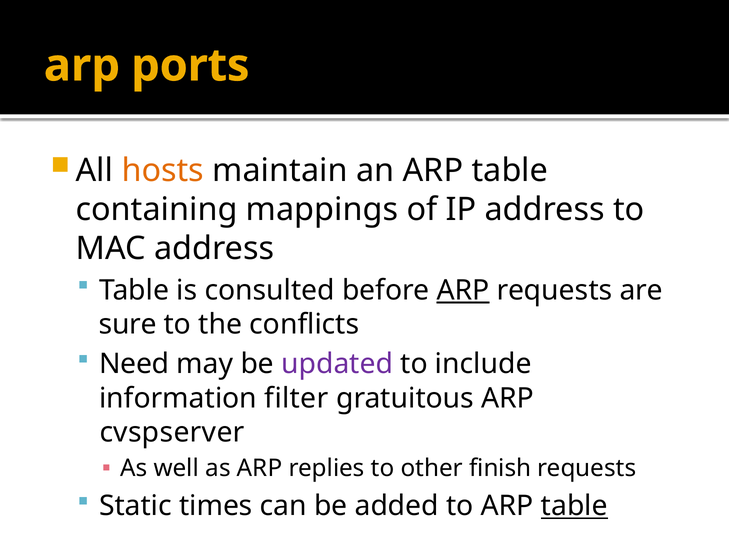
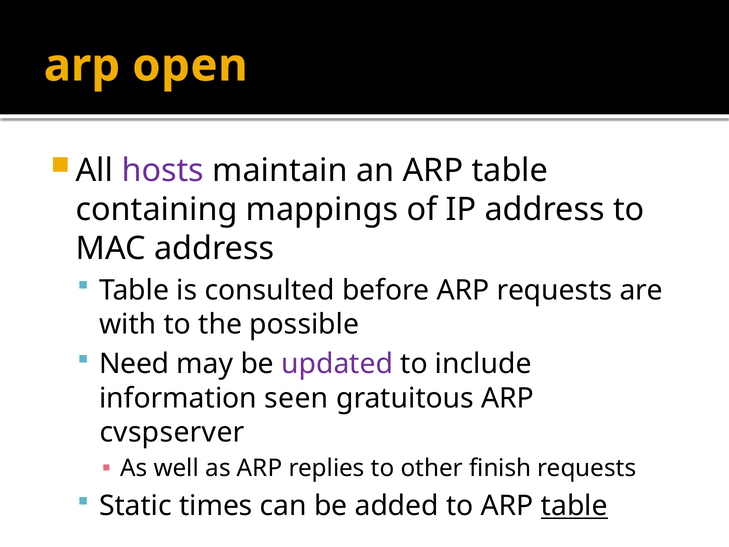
ports: ports -> open
hosts colour: orange -> purple
ARP at (463, 290) underline: present -> none
sure: sure -> with
conflicts: conflicts -> possible
filter: filter -> seen
